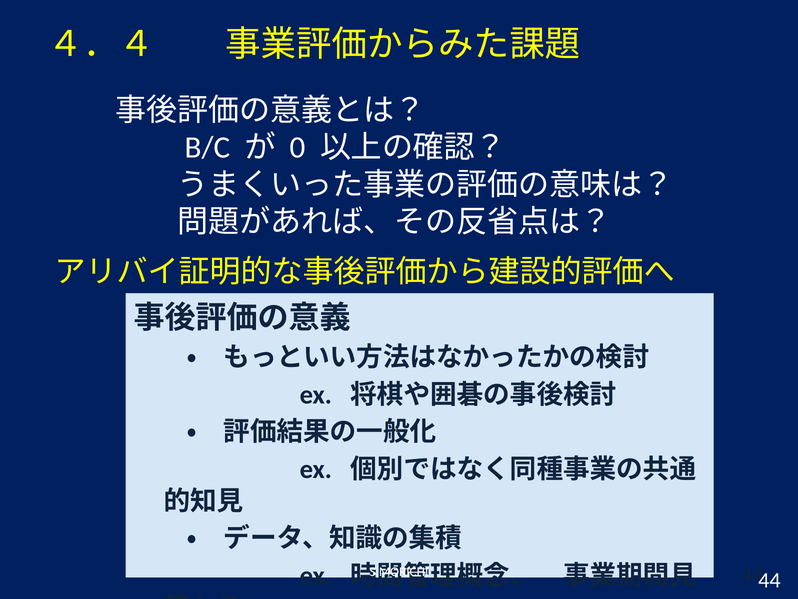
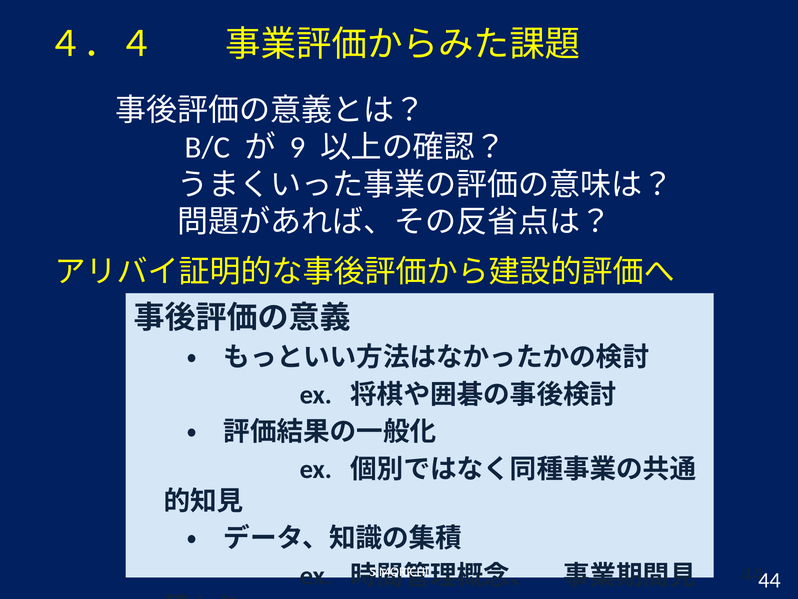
0: 0 -> 9
